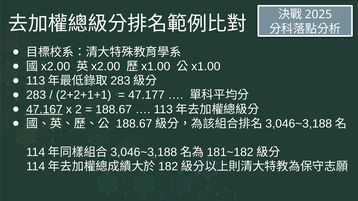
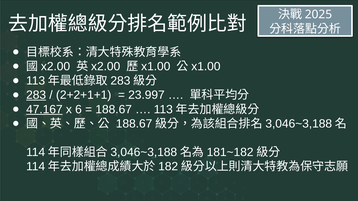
283 underline: none -> present
47.177: 47.177 -> 23.997
2: 2 -> 6
